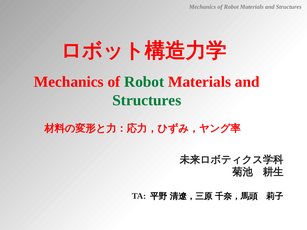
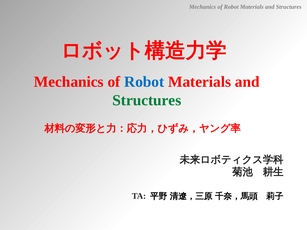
Robot at (144, 82) colour: green -> blue
